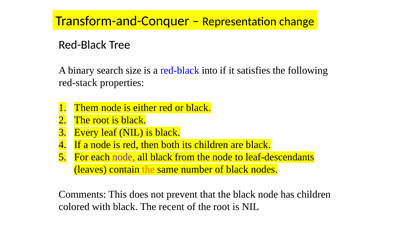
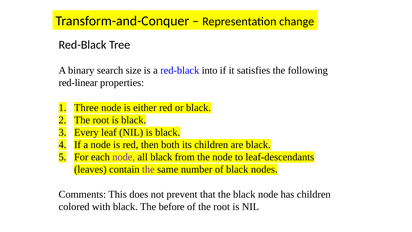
red-stack: red-stack -> red-linear
Them: Them -> Three
the at (148, 169) colour: orange -> purple
recent: recent -> before
